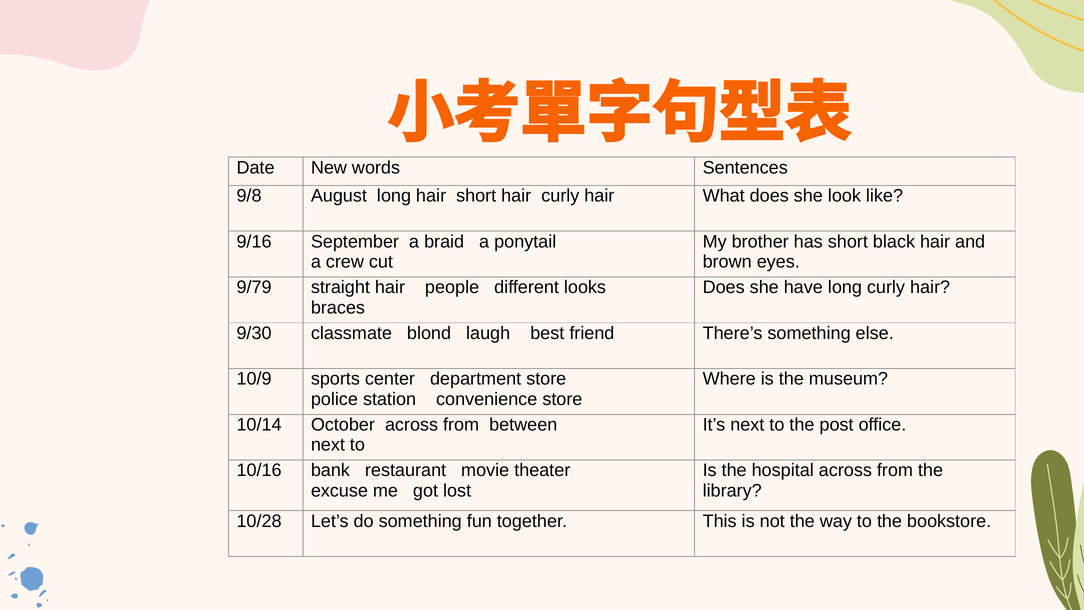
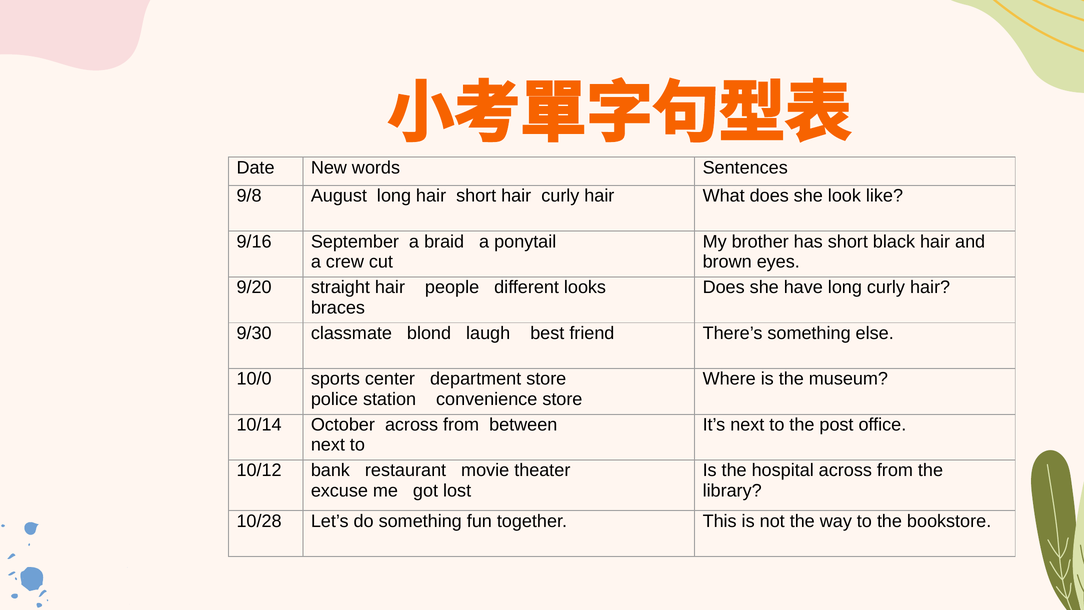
9/79: 9/79 -> 9/20
10/9: 10/9 -> 10/0
10/16: 10/16 -> 10/12
